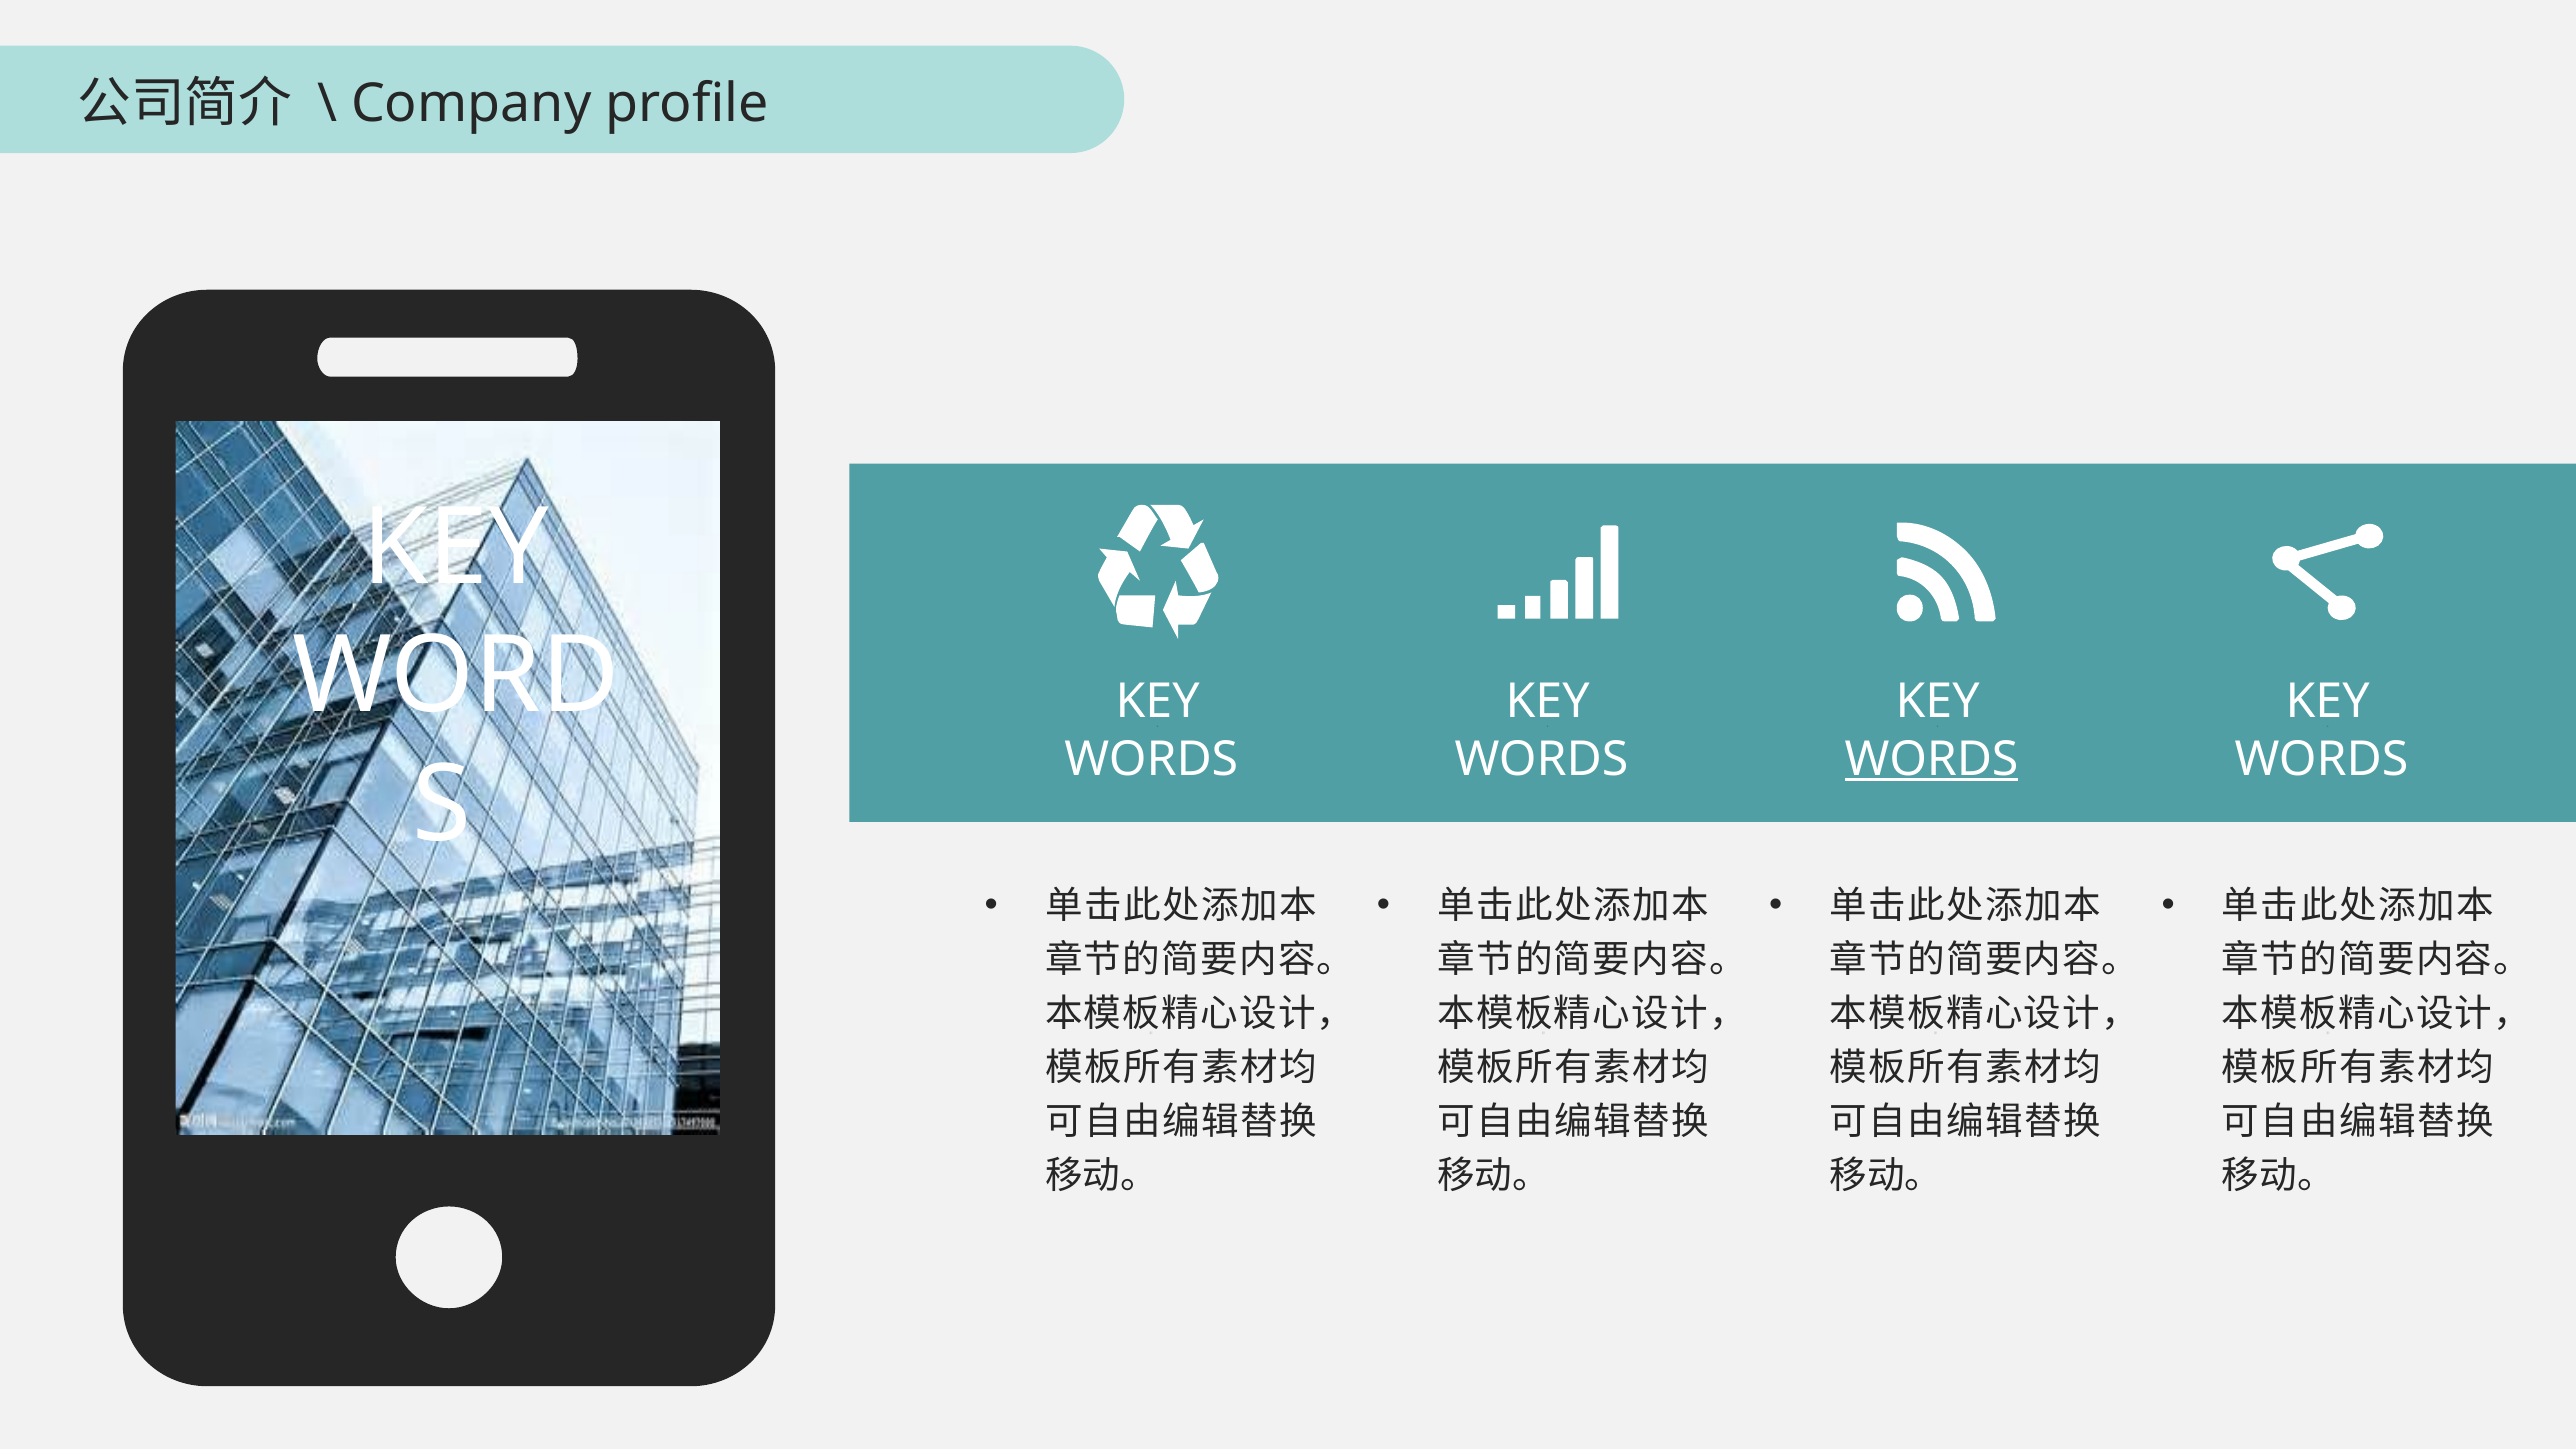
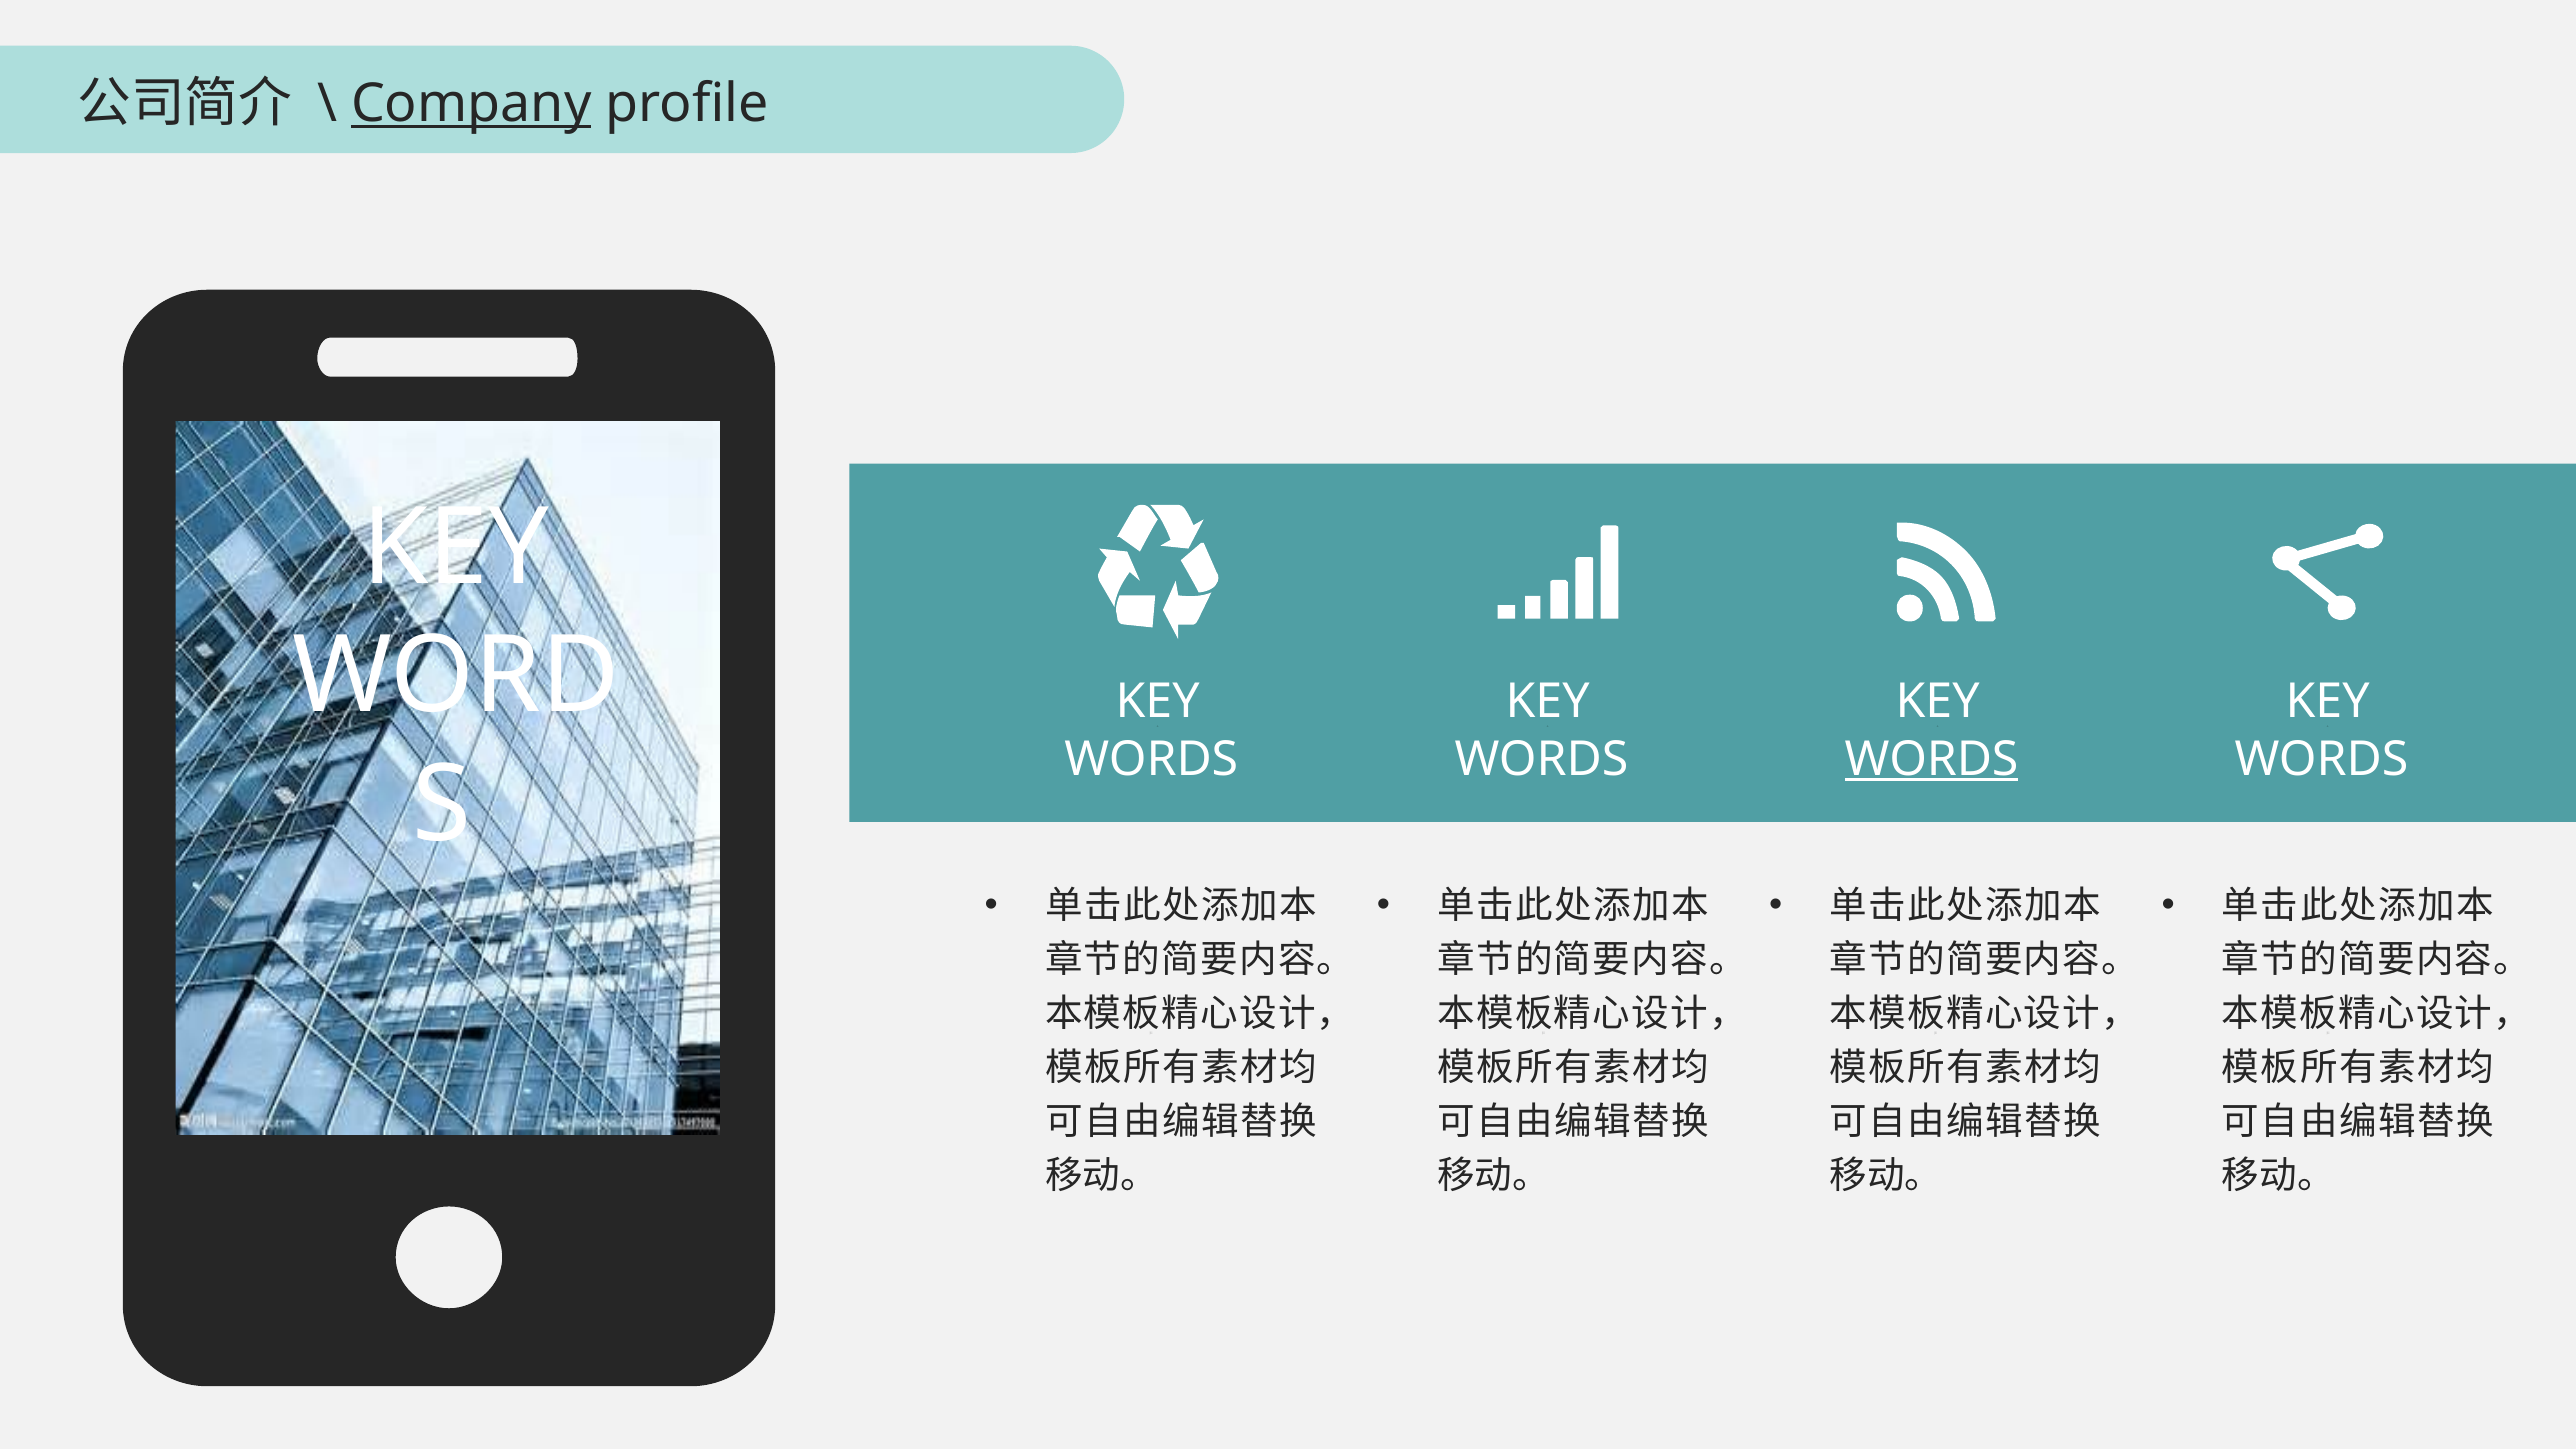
Company underline: none -> present
